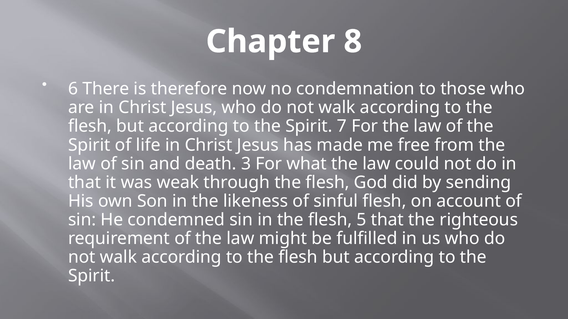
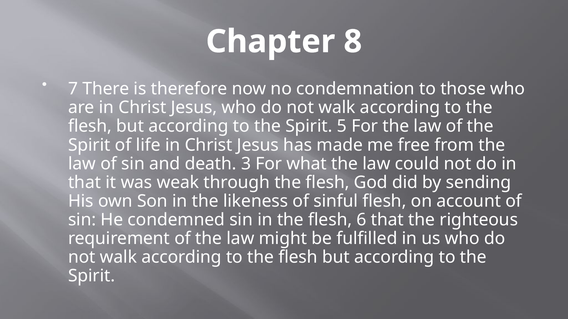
6: 6 -> 7
7: 7 -> 5
5: 5 -> 6
